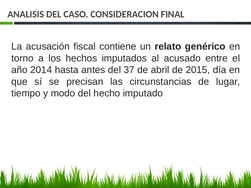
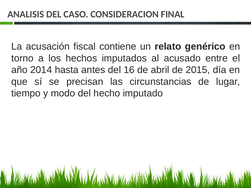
37: 37 -> 16
